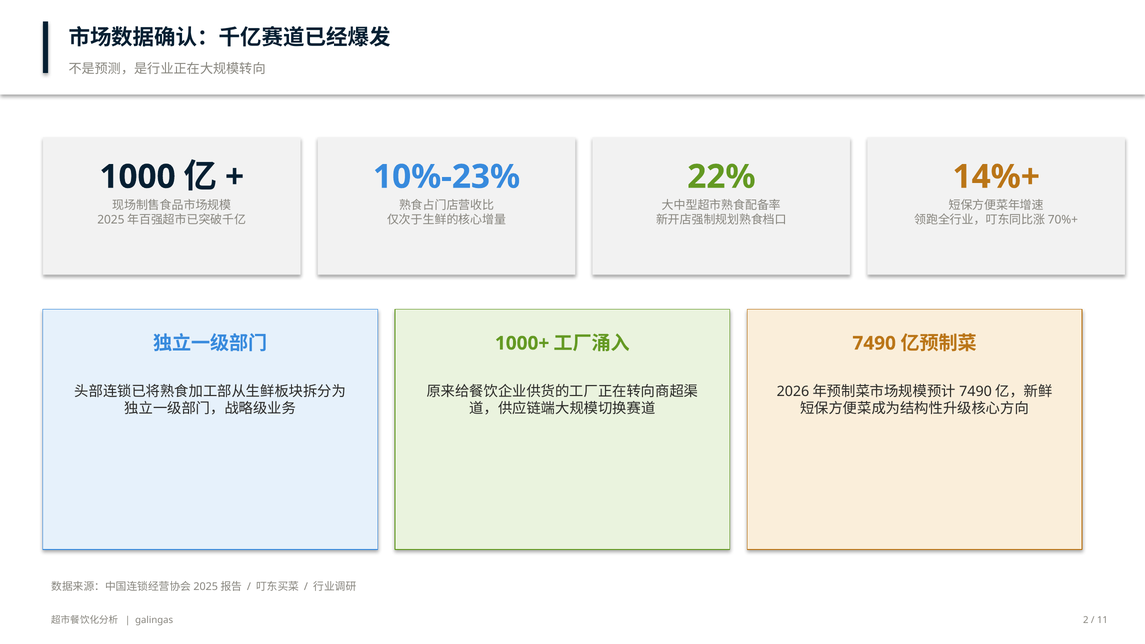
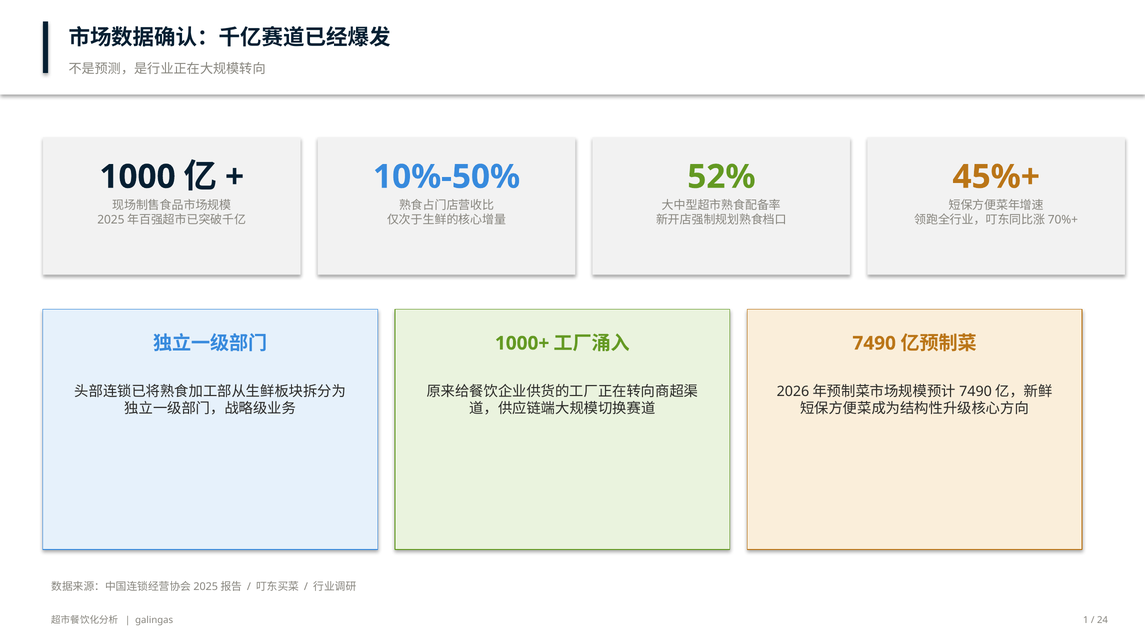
10%-23%: 10%-23% -> 10%-50%
22%: 22% -> 52%
14%+: 14%+ -> 45%+
2: 2 -> 1
11: 11 -> 24
